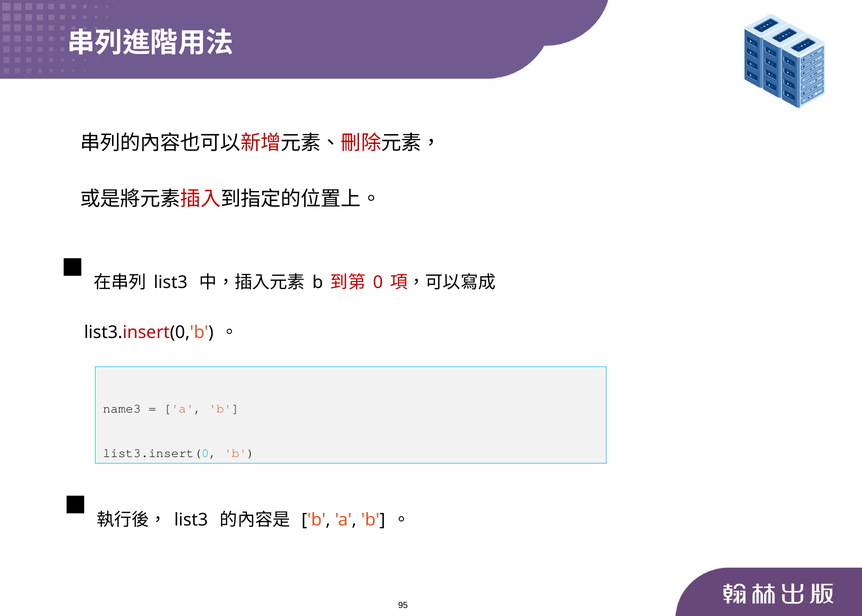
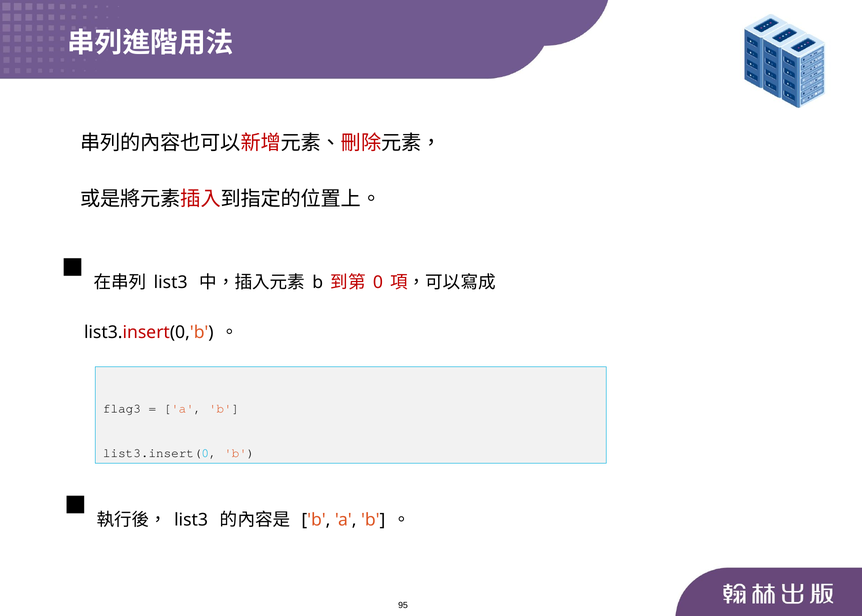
name3: name3 -> flag3
